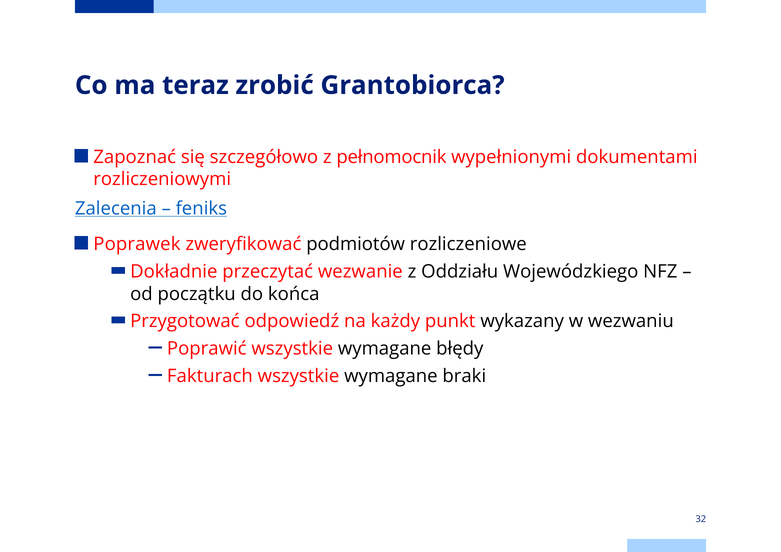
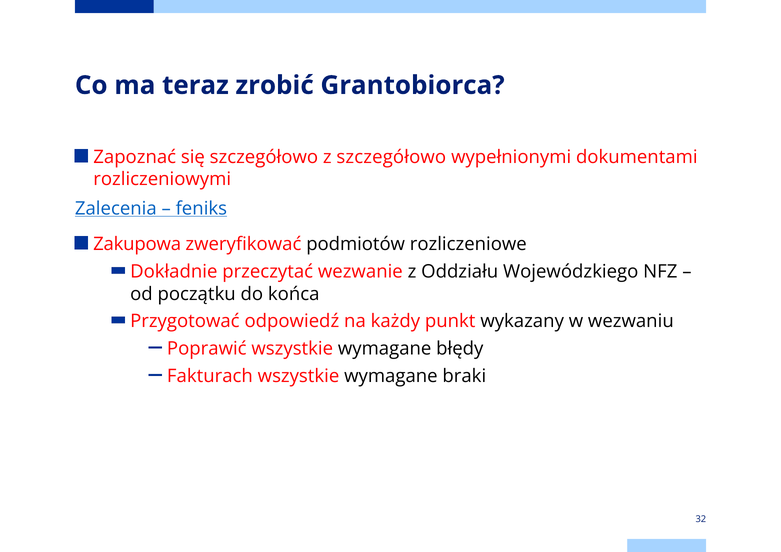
z pełnomocnik: pełnomocnik -> szczegółowo
Poprawek: Poprawek -> Zakupowa
